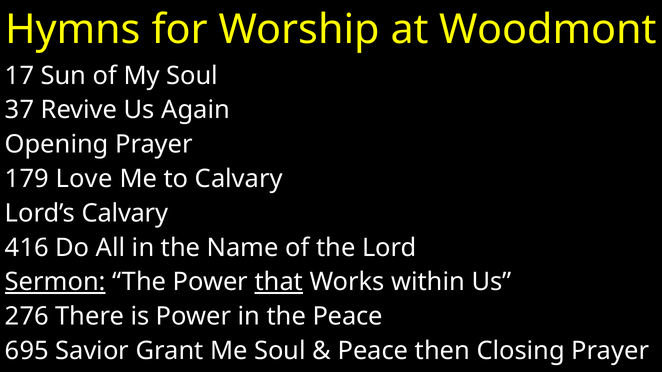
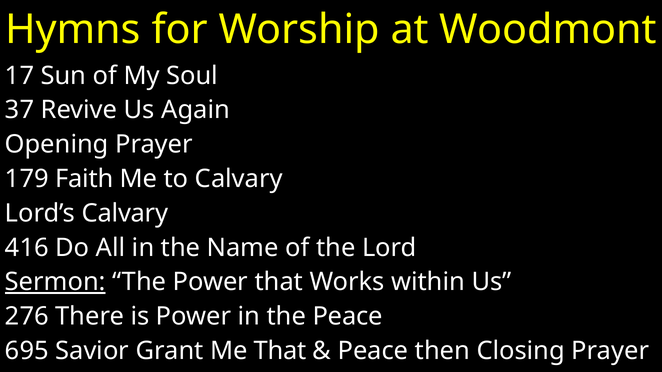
Love: Love -> Faith
that at (279, 282) underline: present -> none
Me Soul: Soul -> That
